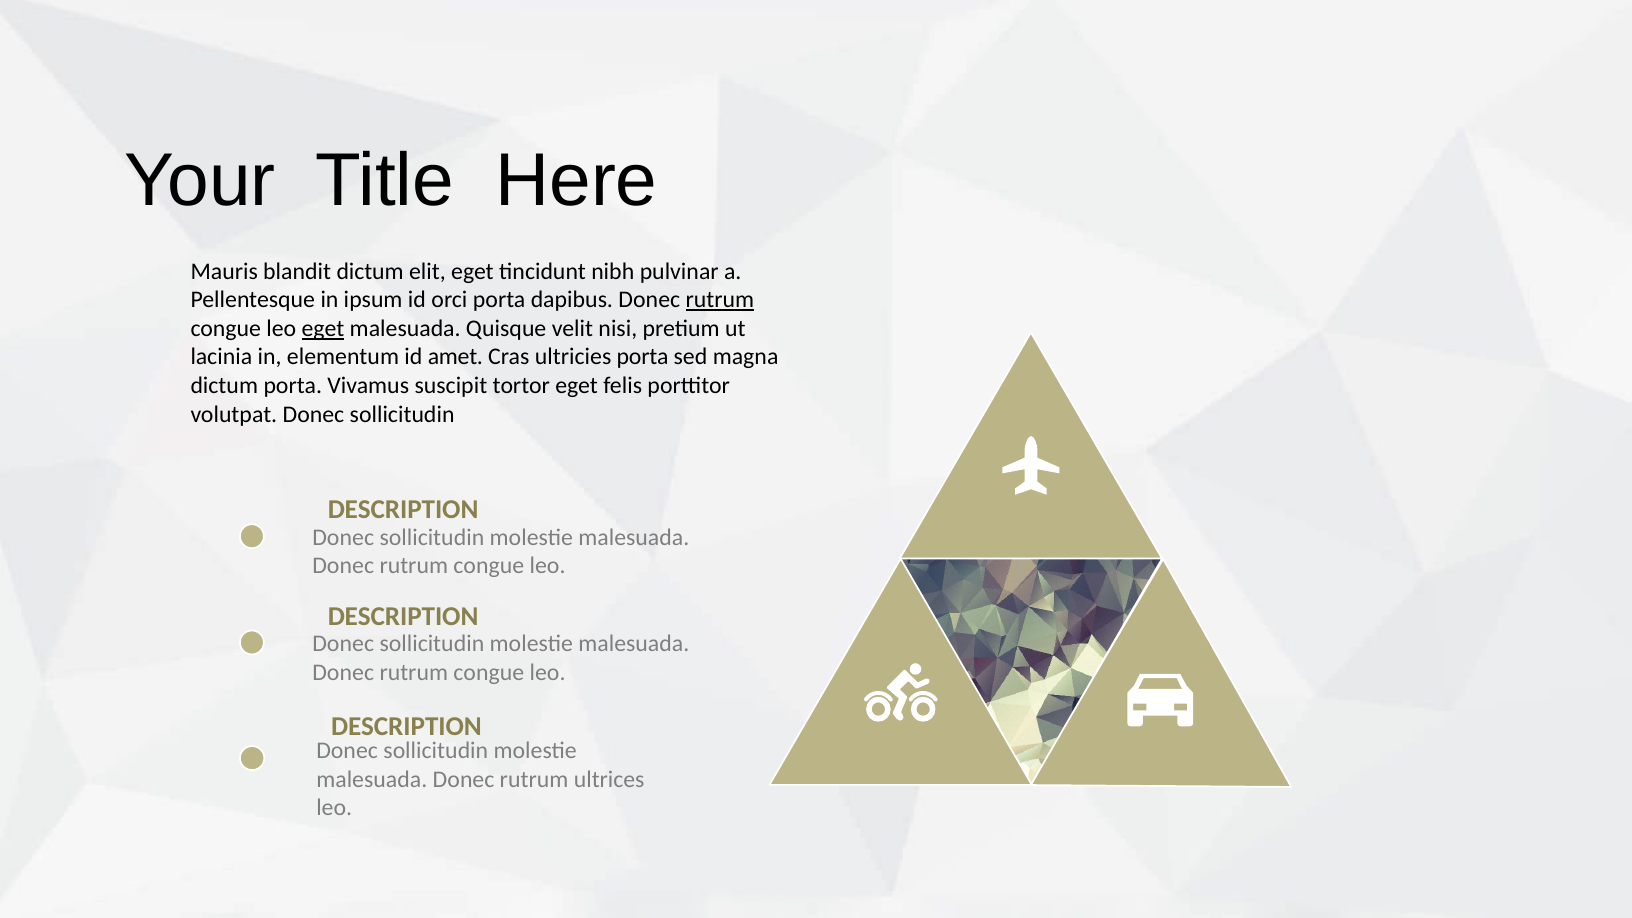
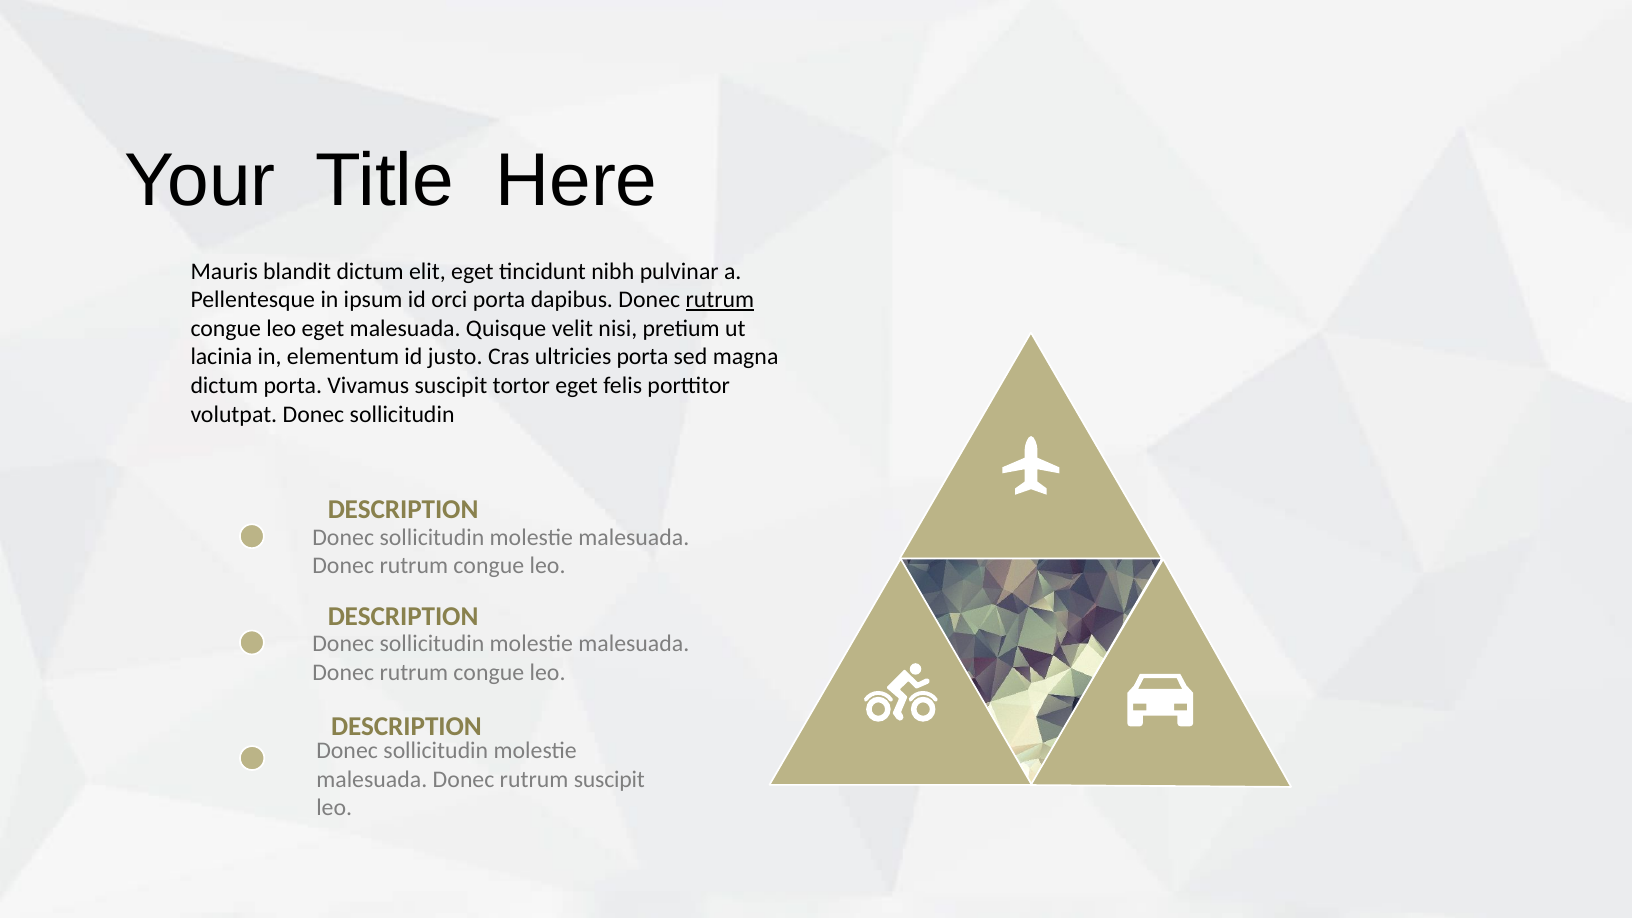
eget at (323, 329) underline: present -> none
amet: amet -> justo
rutrum ultrices: ultrices -> suscipit
